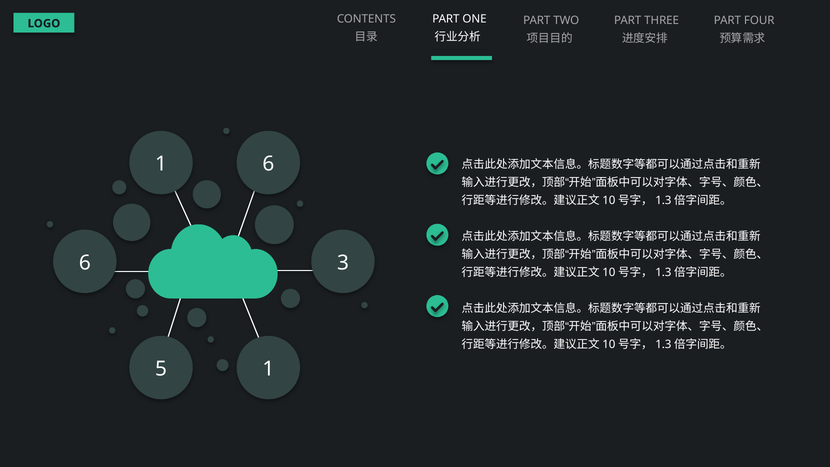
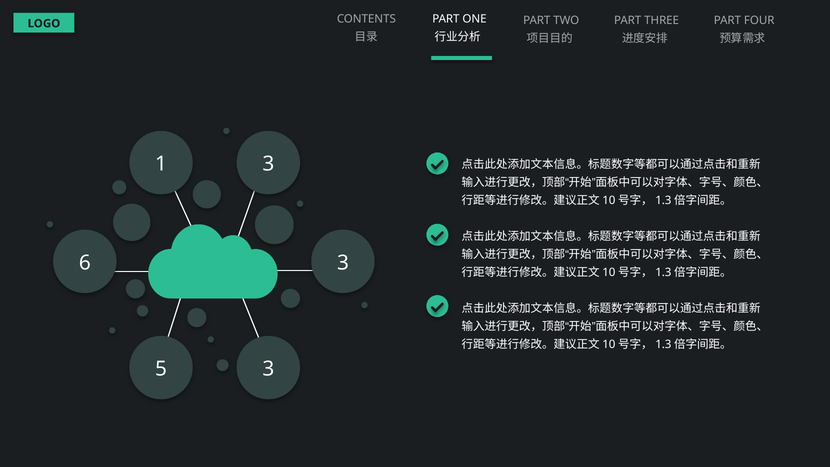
1 6: 6 -> 3
5 1: 1 -> 3
